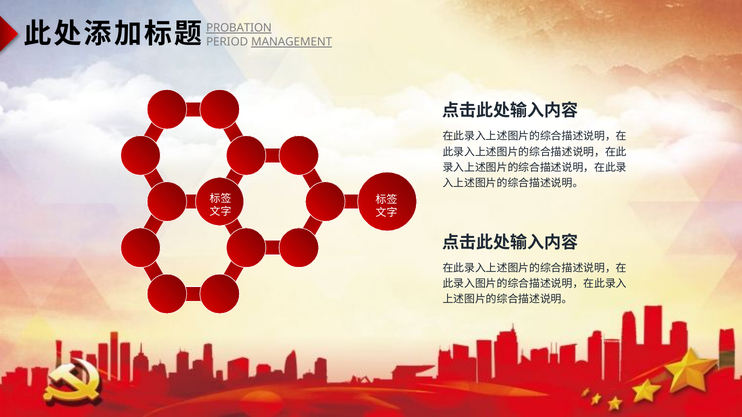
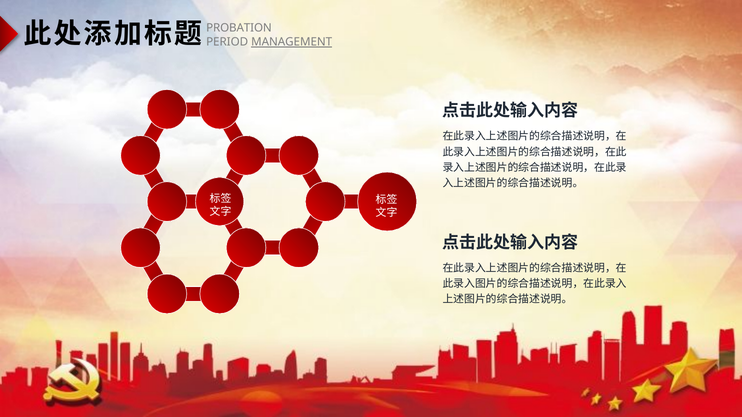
PROBATION underline: present -> none
